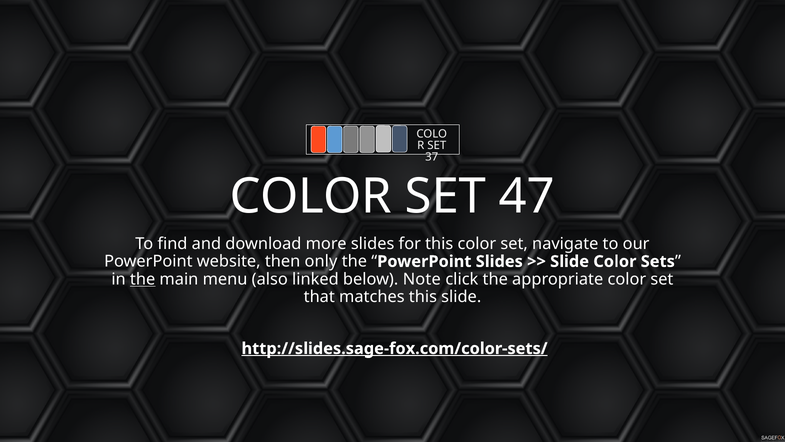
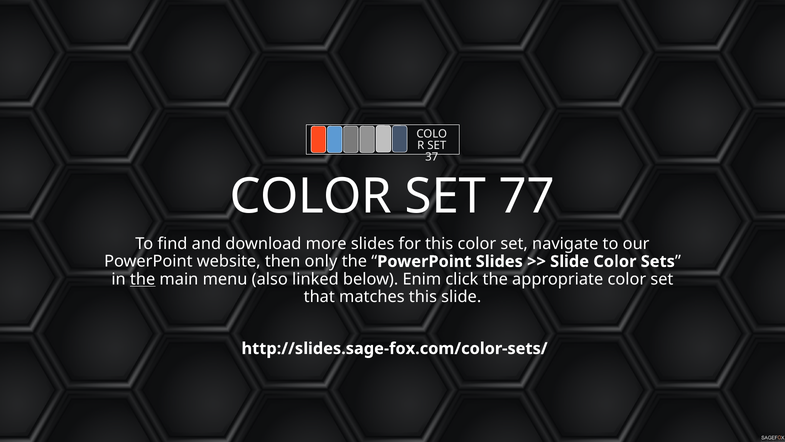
47: 47 -> 77
Note: Note -> Enim
http://slides.sage-fox.com/color-sets/ underline: present -> none
